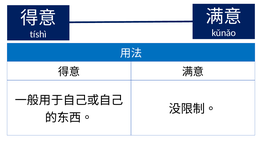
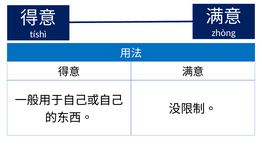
kǔnǎo: kǔnǎo -> zhòng
